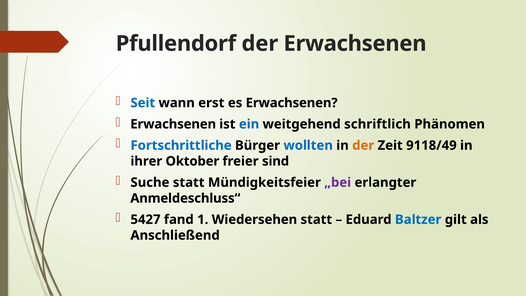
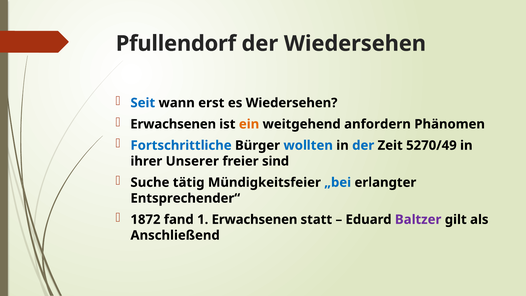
der Erwachsenen: Erwachsenen -> Wiedersehen
es Erwachsenen: Erwachsenen -> Wiedersehen
ein colour: blue -> orange
schriftlich: schriftlich -> anfordern
der at (363, 145) colour: orange -> blue
9118/49: 9118/49 -> 5270/49
Oktober: Oktober -> Unserer
Suche statt: statt -> tätig
„bei colour: purple -> blue
Anmeldeschluss“: Anmeldeschluss“ -> Entsprechender“
5427: 5427 -> 1872
1 Wiedersehen: Wiedersehen -> Erwachsenen
Baltzer colour: blue -> purple
